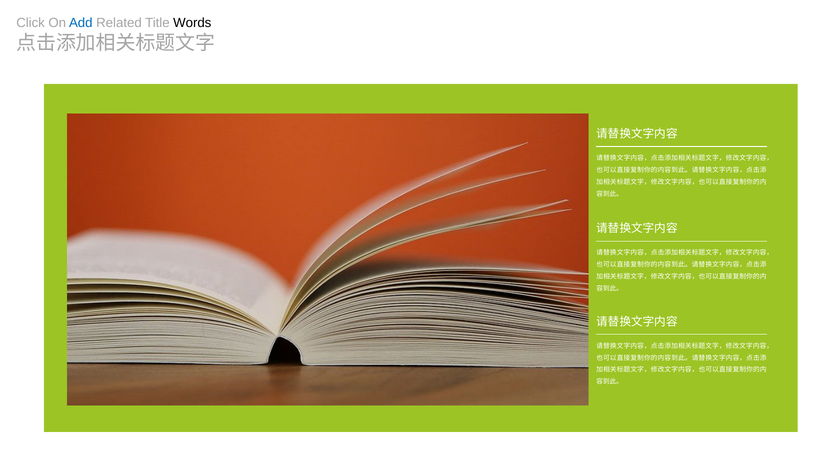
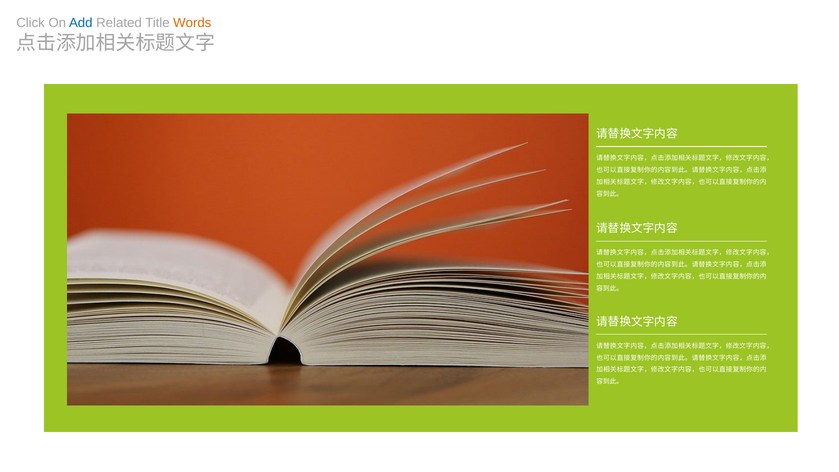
Words colour: black -> orange
